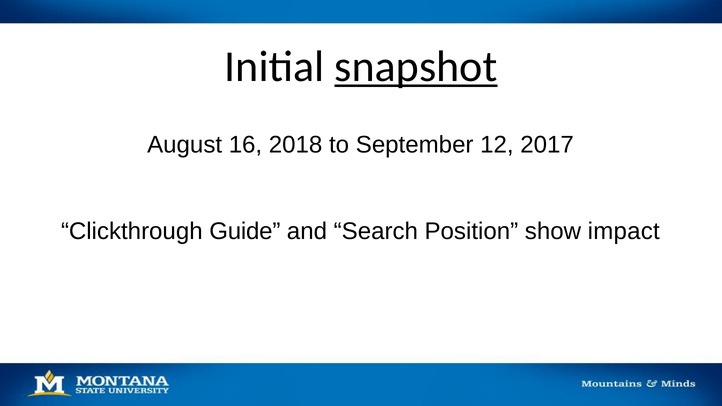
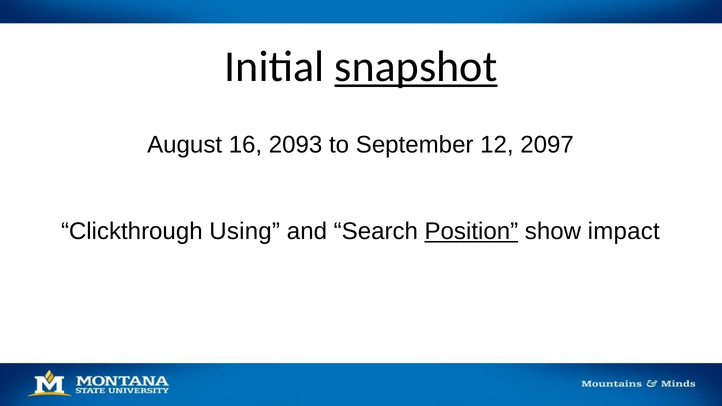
2018: 2018 -> 2093
2017: 2017 -> 2097
Guide: Guide -> Using
Position underline: none -> present
